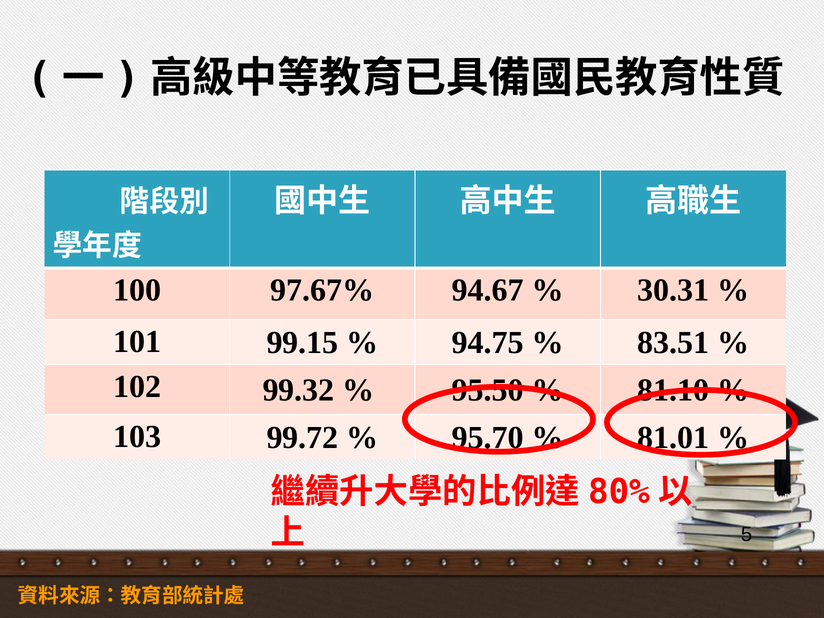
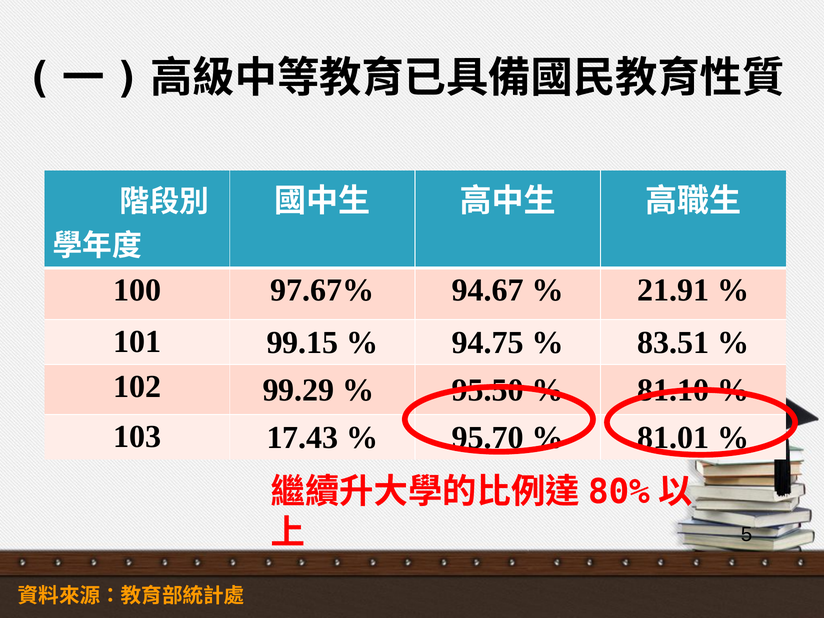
30.31: 30.31 -> 21.91
99.32: 99.32 -> 99.29
99.72: 99.72 -> 17.43
